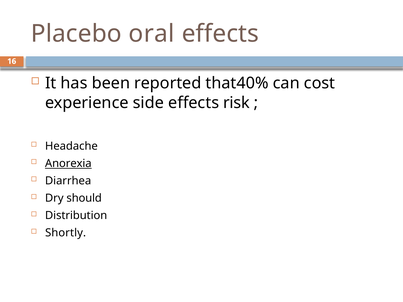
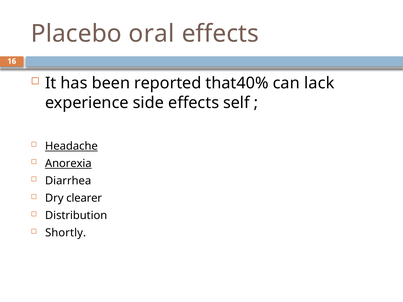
cost: cost -> lack
risk: risk -> self
Headache underline: none -> present
should: should -> clearer
